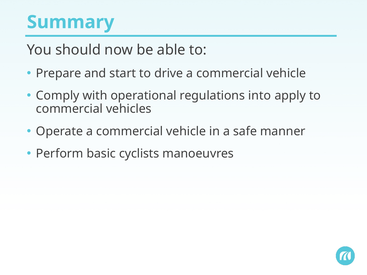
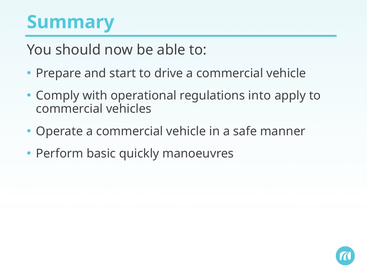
cyclists: cyclists -> quickly
